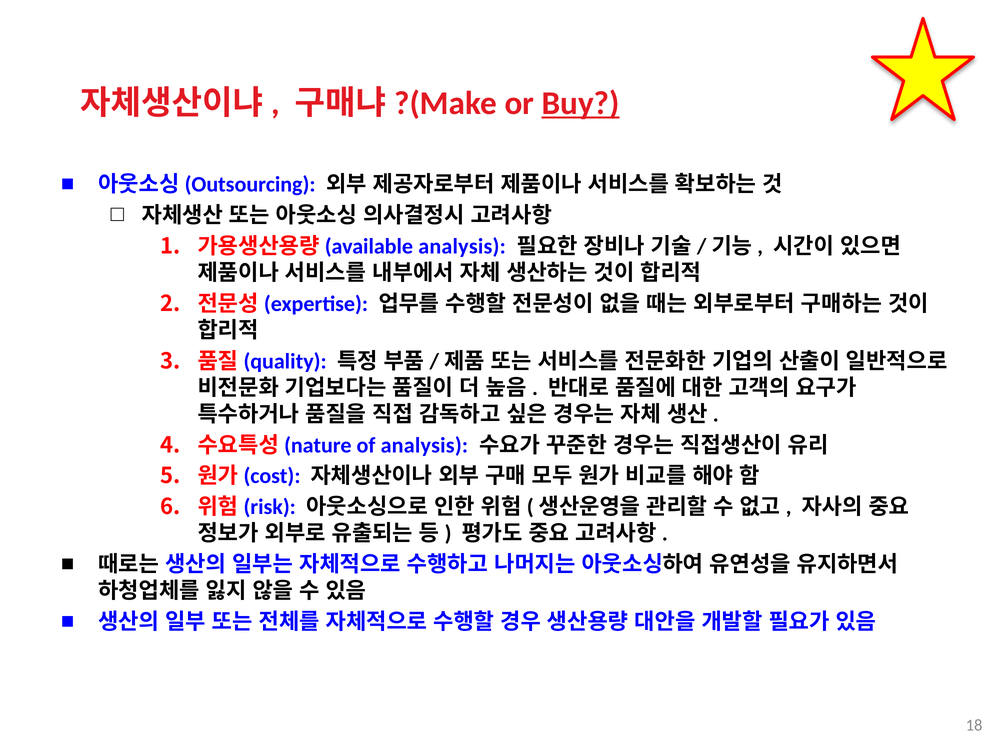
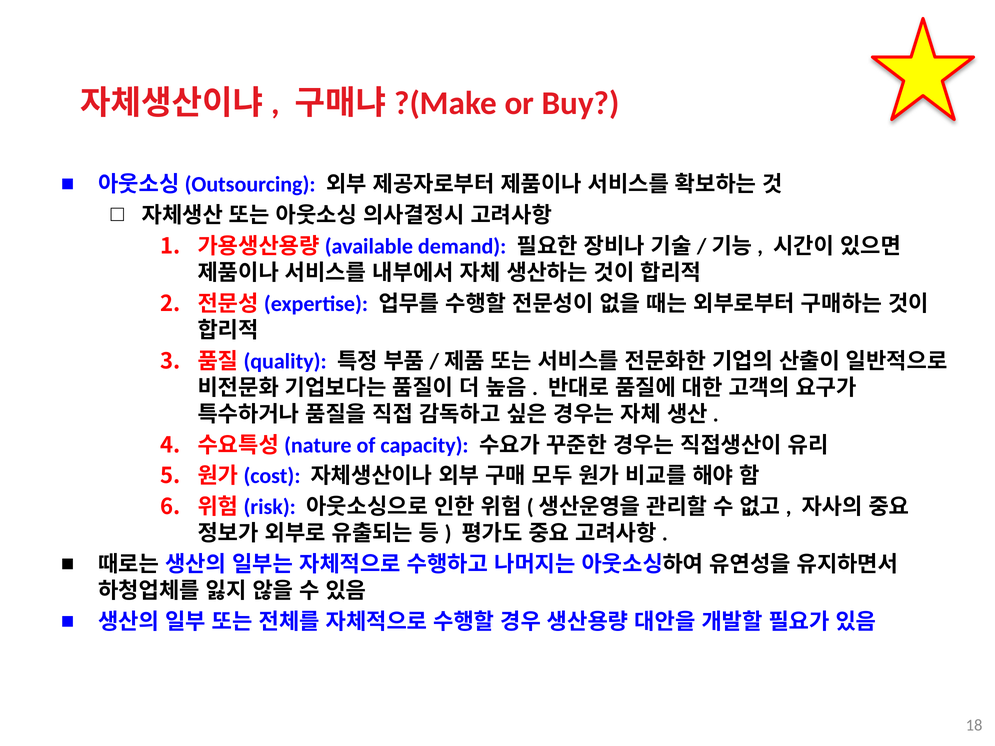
Buy underline: present -> none
analysis at (462, 246): analysis -> demand
of analysis: analysis -> capacity
